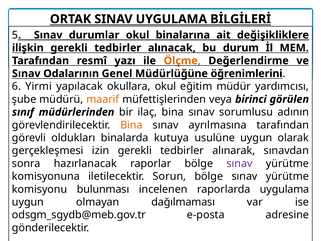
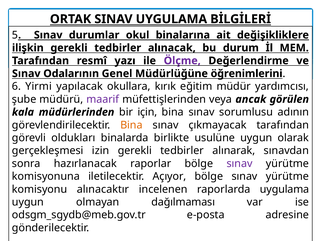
Ölçme colour: orange -> purple
okullara okul: okul -> kırık
maarif colour: orange -> purple
birinci: birinci -> ancak
sınıf: sınıf -> kala
ilaç: ilaç -> için
ayrılmasına: ayrılmasına -> çıkmayacak
kutuya: kutuya -> birlikte
Sorun: Sorun -> Açıyor
bulunması: bulunması -> alınacaktır
